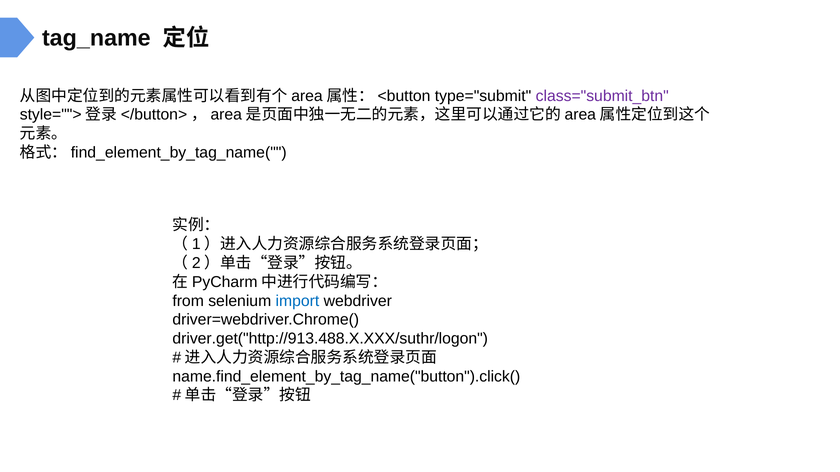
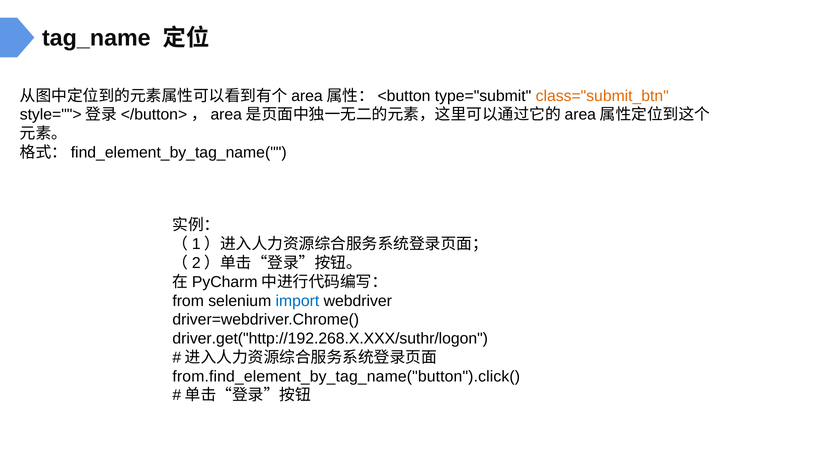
class="submit_btn colour: purple -> orange
driver.get("http://913.488.X.XXX/suthr/logon: driver.get("http://913.488.X.XXX/suthr/logon -> driver.get("http://192.268.X.XXX/suthr/logon
name.find_element_by_tag_name("button").click(: name.find_element_by_tag_name("button").click( -> from.find_element_by_tag_name("button").click(
